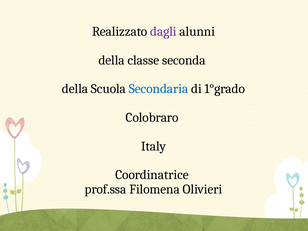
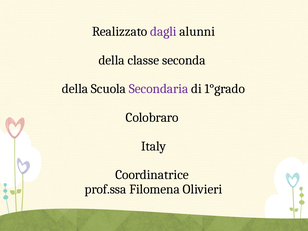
Secondaria colour: blue -> purple
